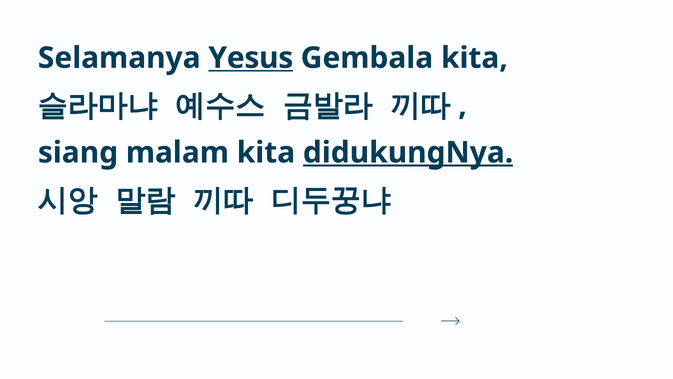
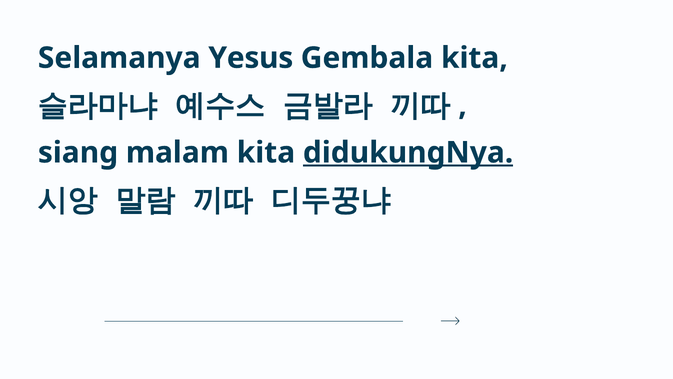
Yesus underline: present -> none
